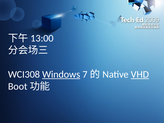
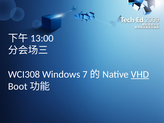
Windows underline: present -> none
